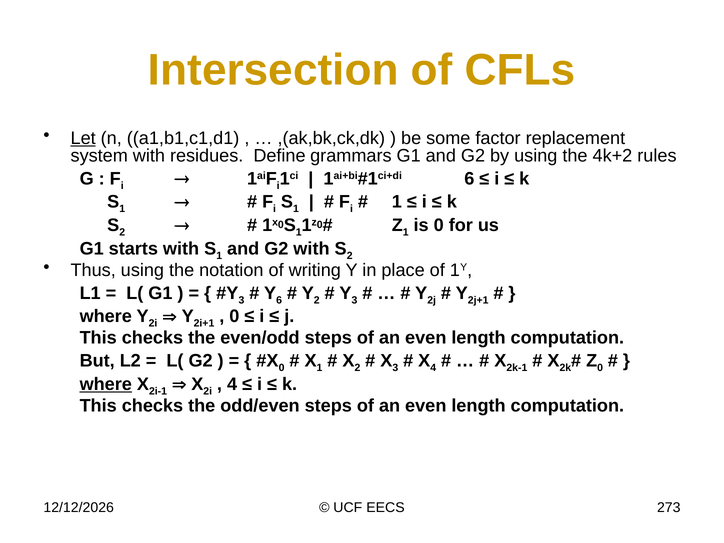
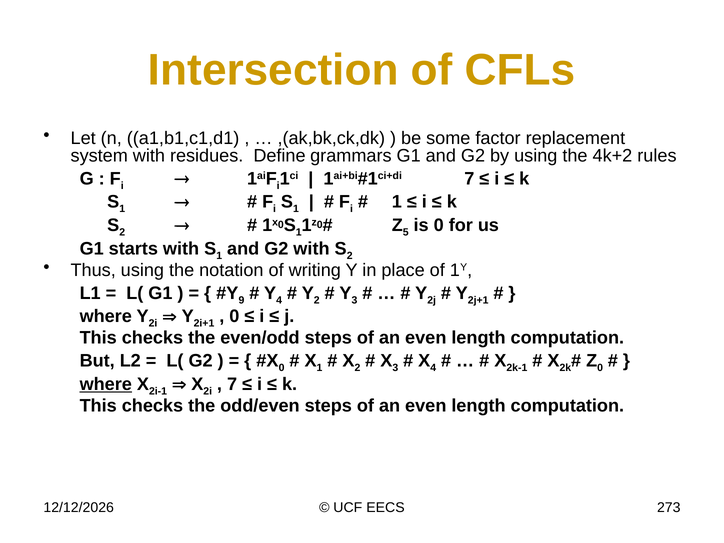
Let underline: present -> none
6 at (469, 179): 6 -> 7
1 at (406, 232): 1 -> 5
3 at (241, 300): 3 -> 9
Y 6: 6 -> 4
4 at (232, 384): 4 -> 7
